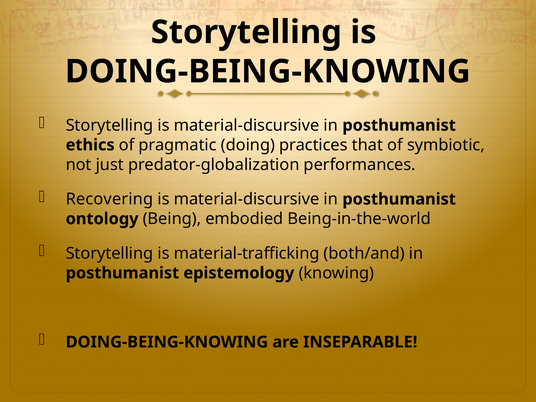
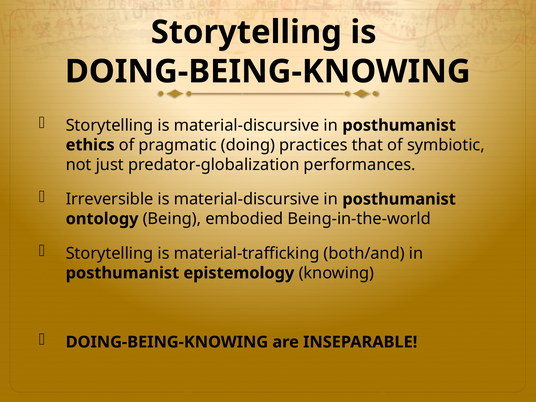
Recovering: Recovering -> Irreversible
